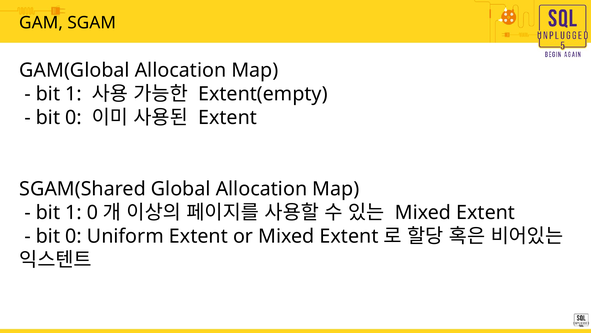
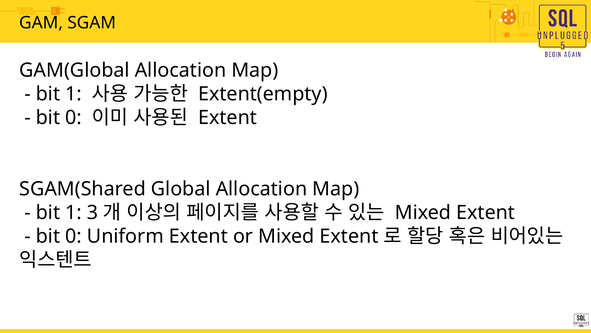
1 0: 0 -> 3
